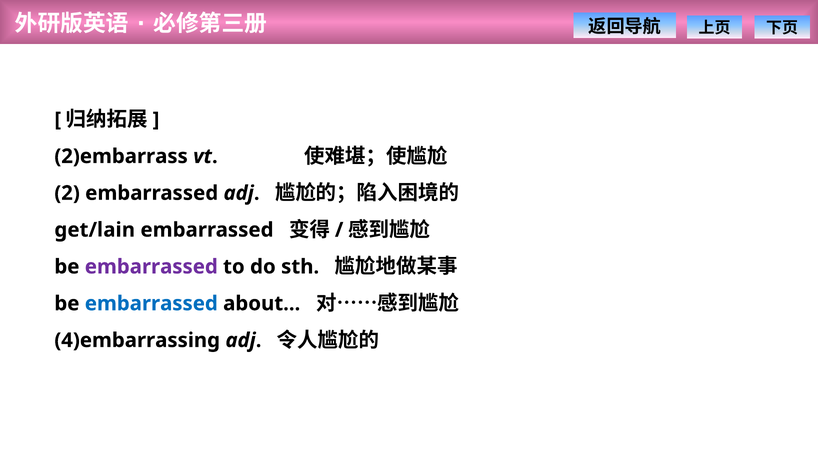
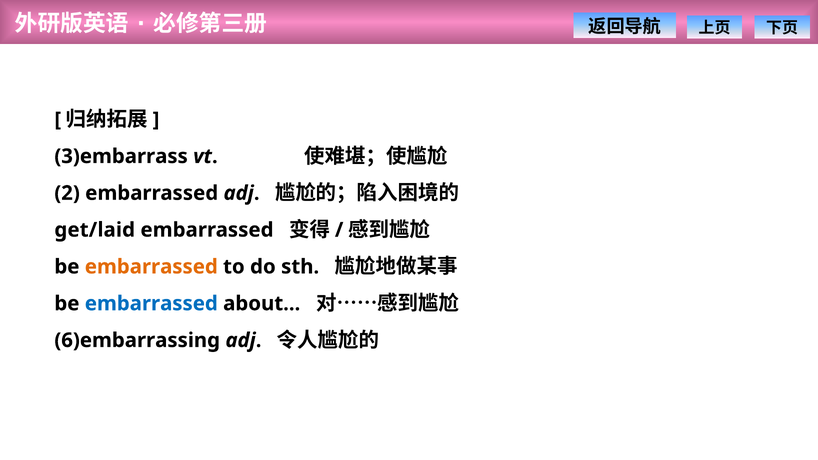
2)embarrass: 2)embarrass -> 3)embarrass
get/lain: get/lain -> get/laid
embarrassed at (151, 267) colour: purple -> orange
4)embarrassing: 4)embarrassing -> 6)embarrassing
